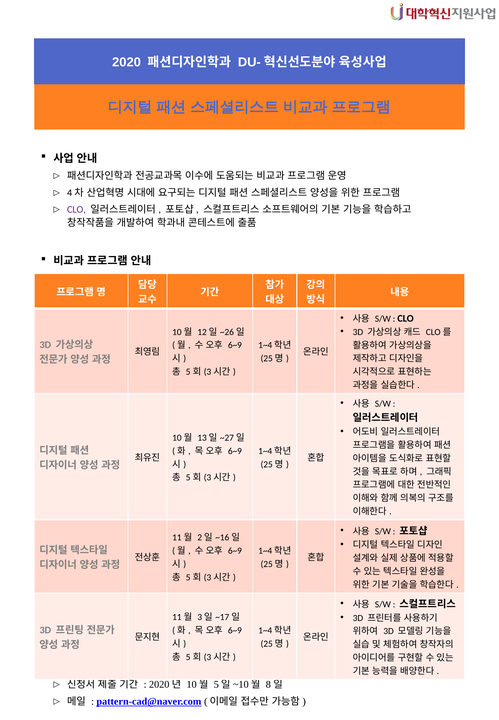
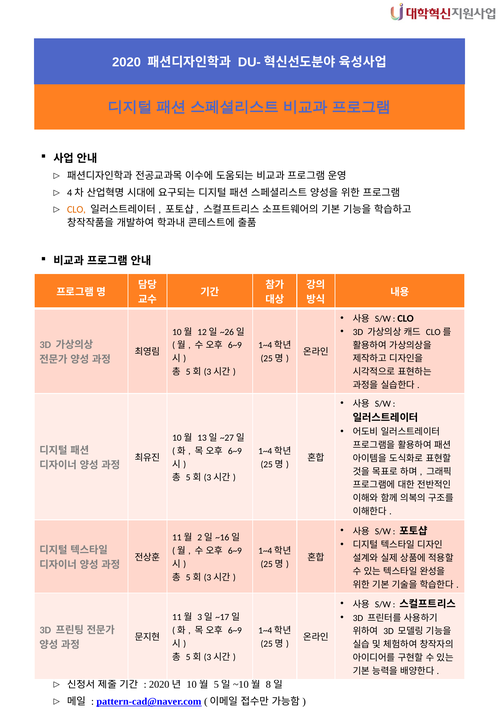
CLO at (76, 210) colour: purple -> orange
